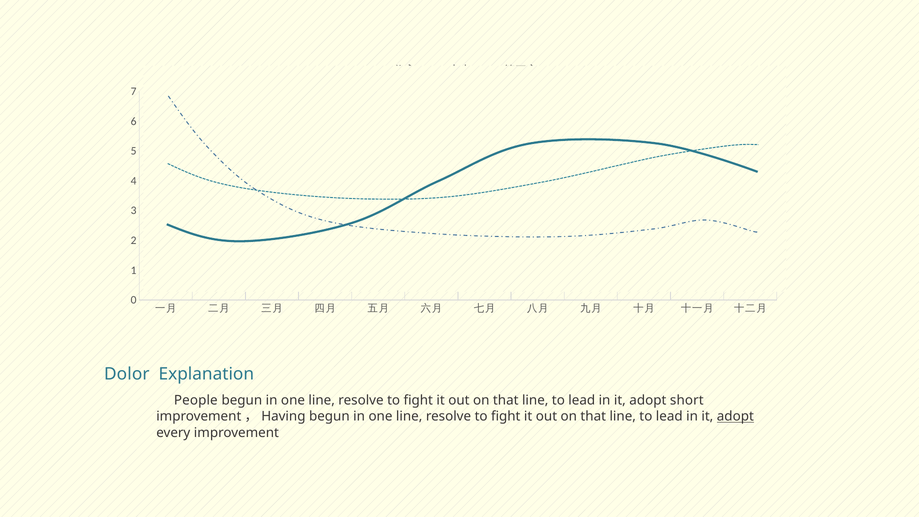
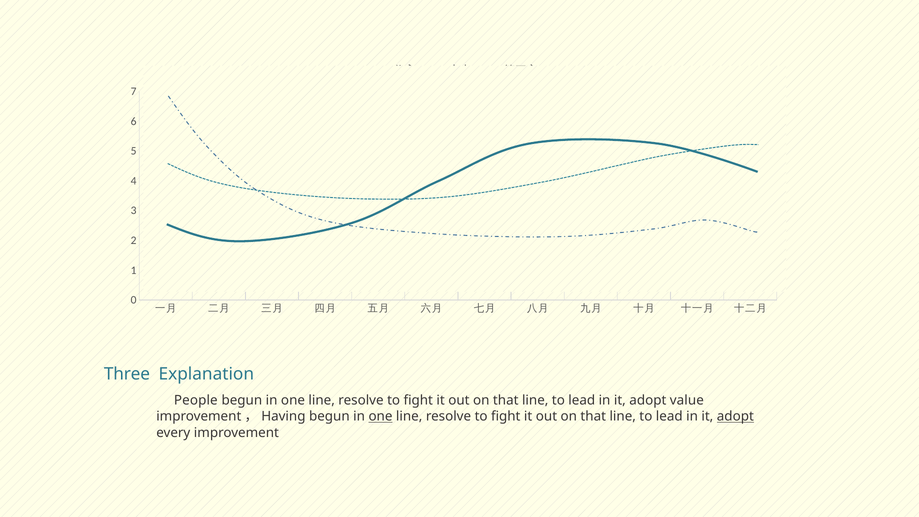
Dolor: Dolor -> Three
short: short -> value
one at (380, 417) underline: none -> present
